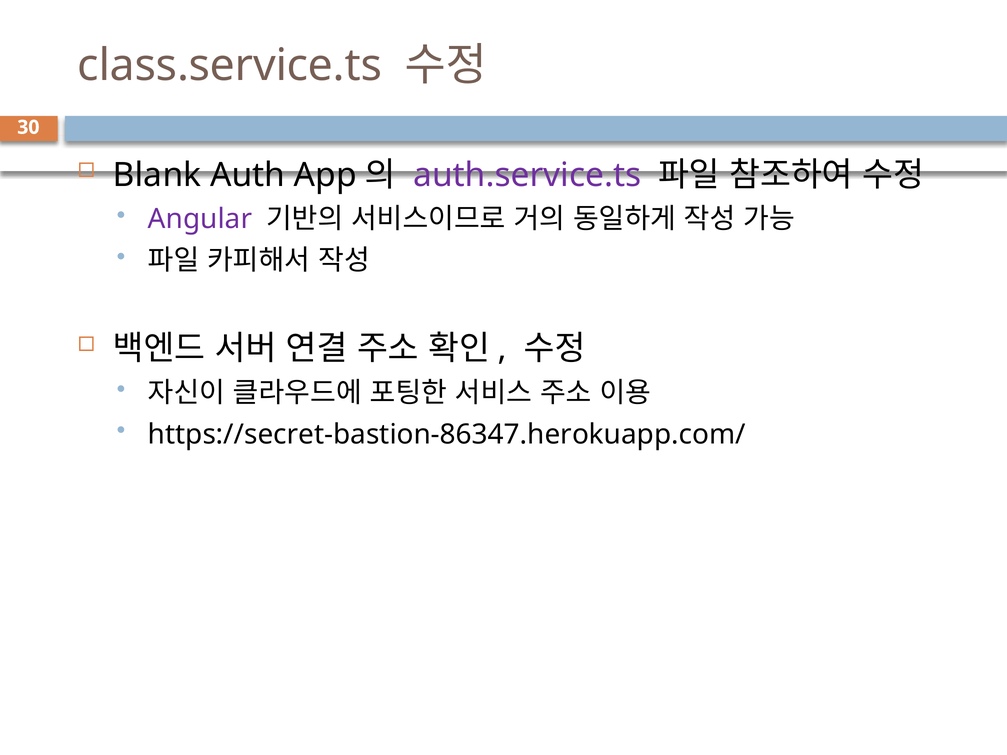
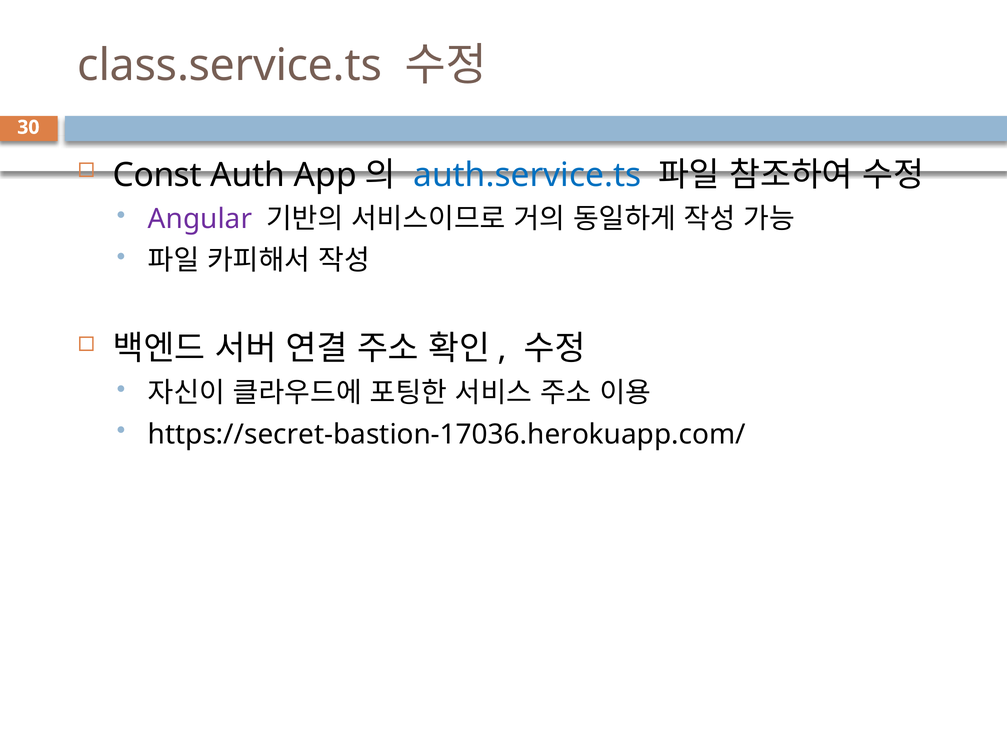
Blank: Blank -> Const
auth.service.ts colour: purple -> blue
https://secret-bastion-86347.herokuapp.com/: https://secret-bastion-86347.herokuapp.com/ -> https://secret-bastion-17036.herokuapp.com/
